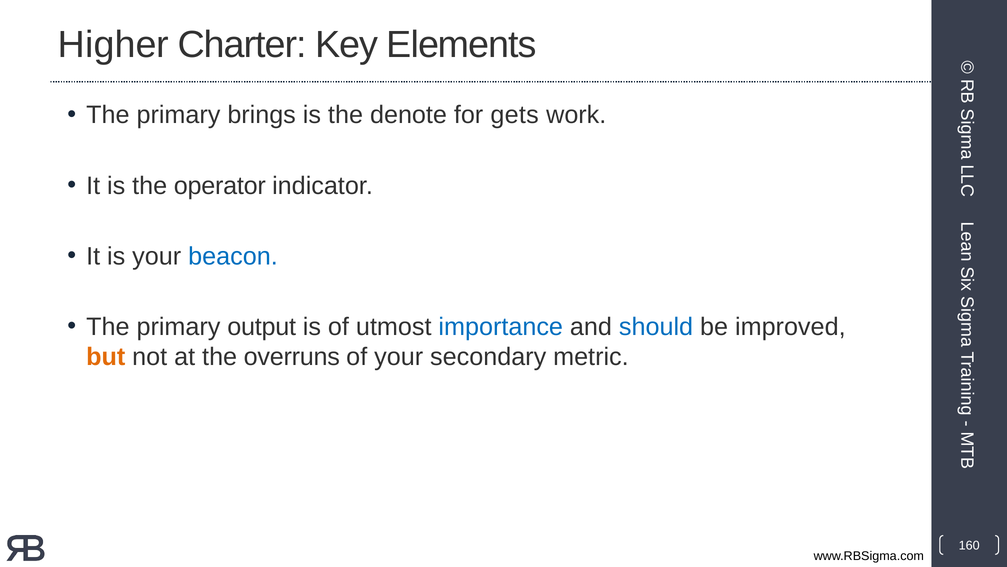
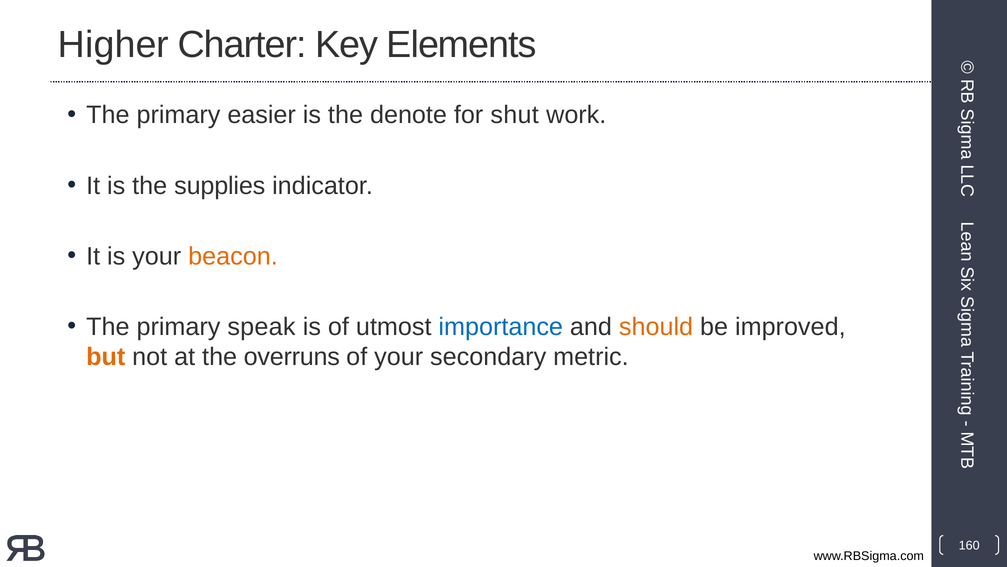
brings: brings -> easier
gets: gets -> shut
operator: operator -> supplies
beacon colour: blue -> orange
output: output -> speak
should colour: blue -> orange
